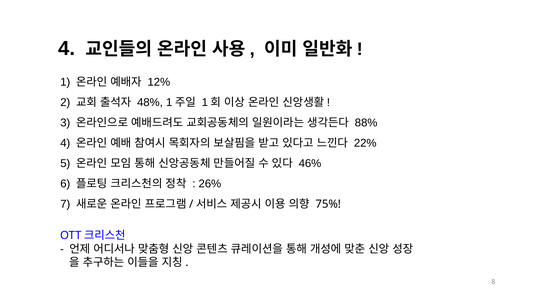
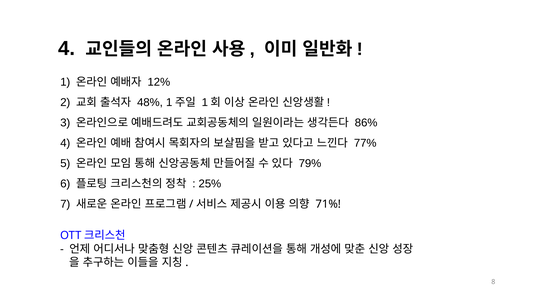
88%: 88% -> 86%
22%: 22% -> 77%
46%: 46% -> 79%
26%: 26% -> 25%
75%: 75% -> 71%
